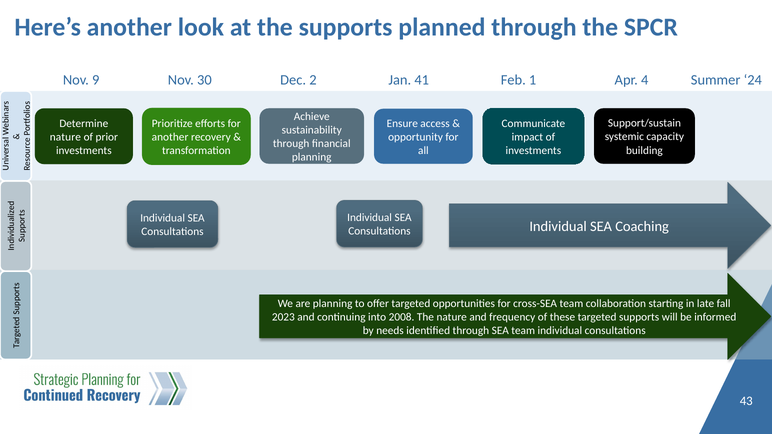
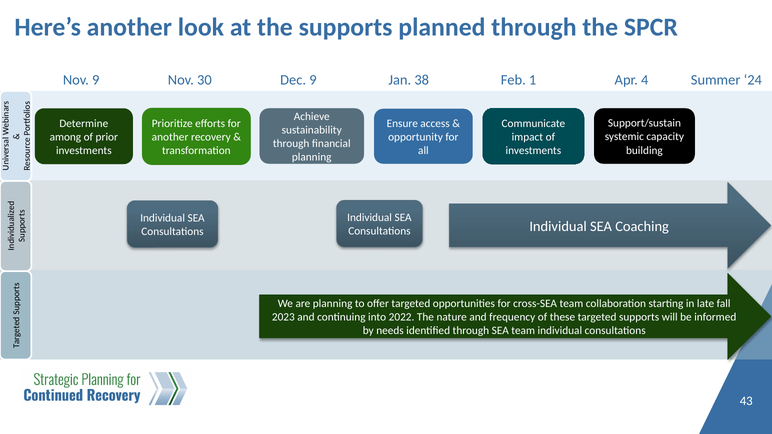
Dec 2: 2 -> 9
41: 41 -> 38
nature at (65, 137): nature -> among
2008: 2008 -> 2022
